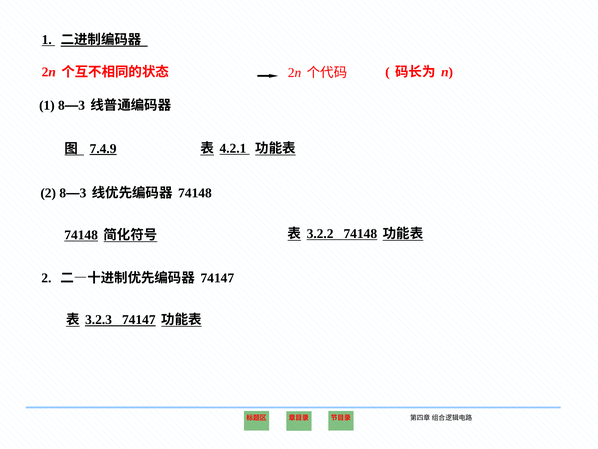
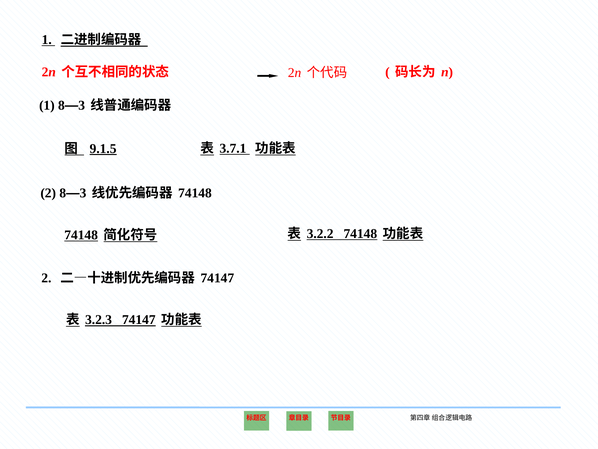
7.4.9: 7.4.9 -> 9.1.5
4.2.1: 4.2.1 -> 3.7.1
